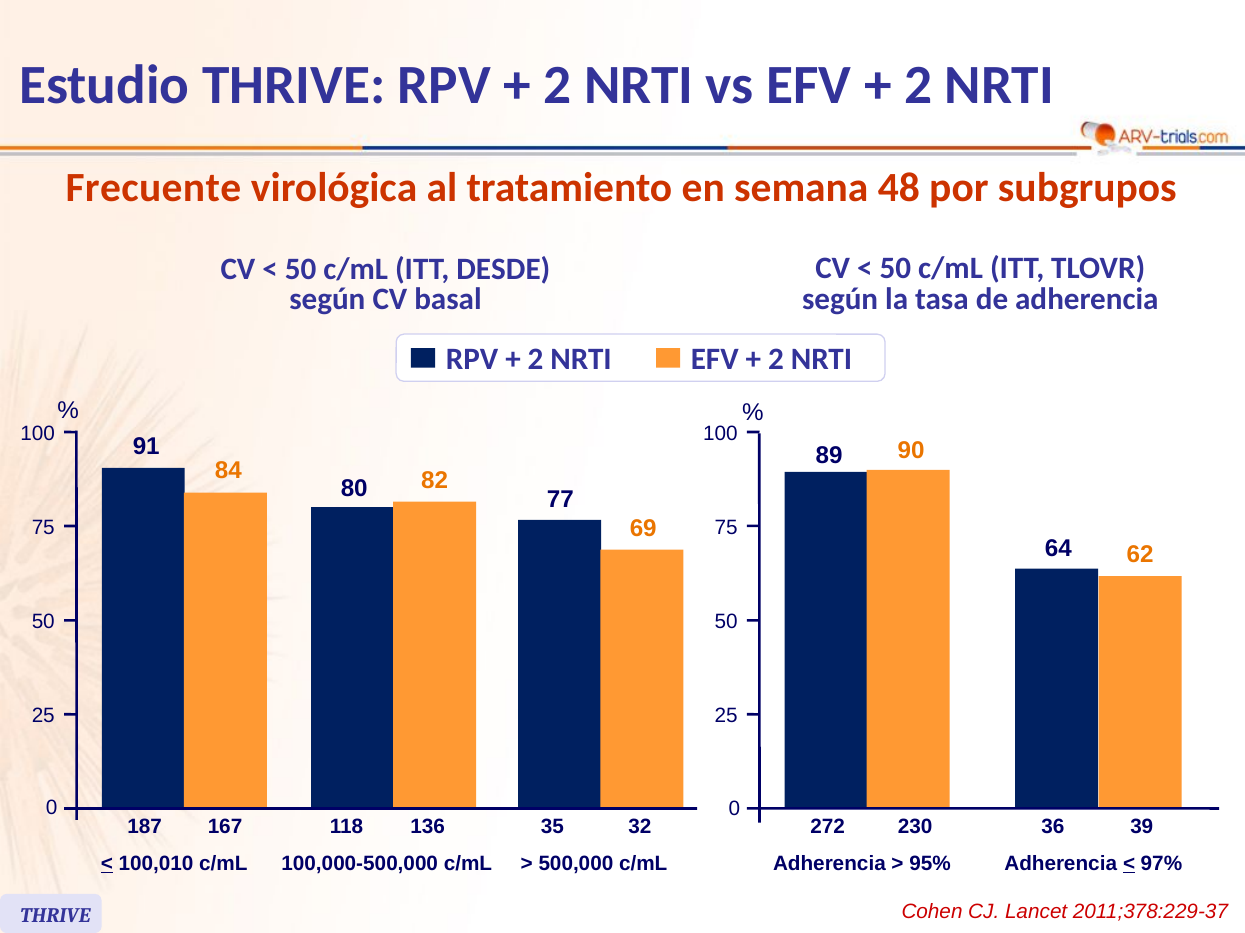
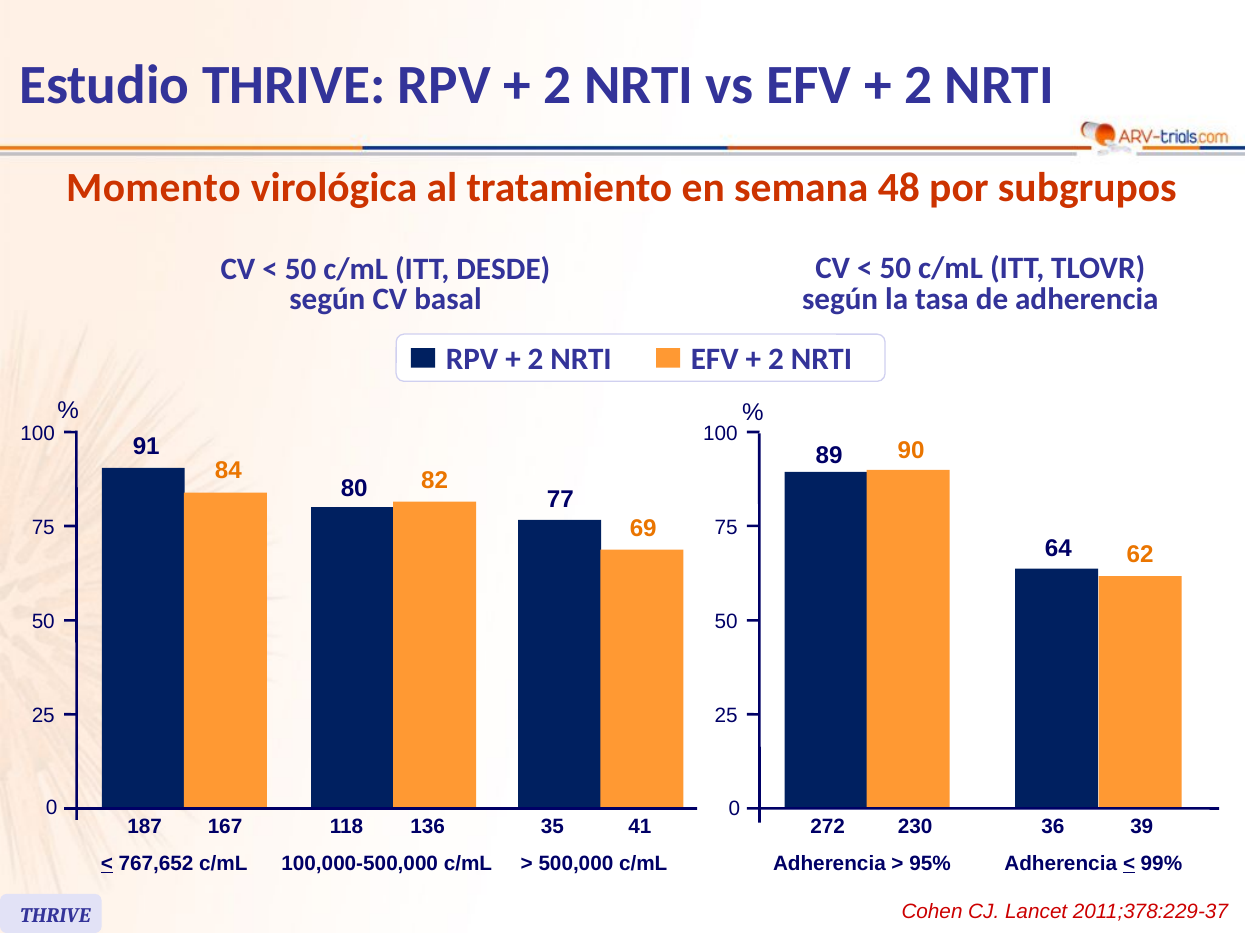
Frecuente: Frecuente -> Momento
32: 32 -> 41
100,010: 100,010 -> 767,652
97%: 97% -> 99%
